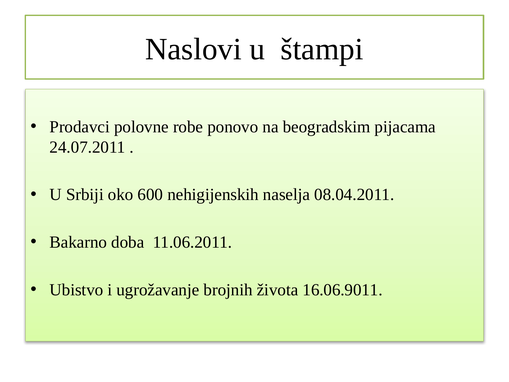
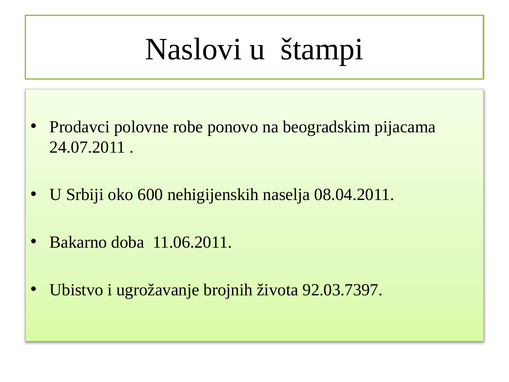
16.06.9011: 16.06.9011 -> 92.03.7397
